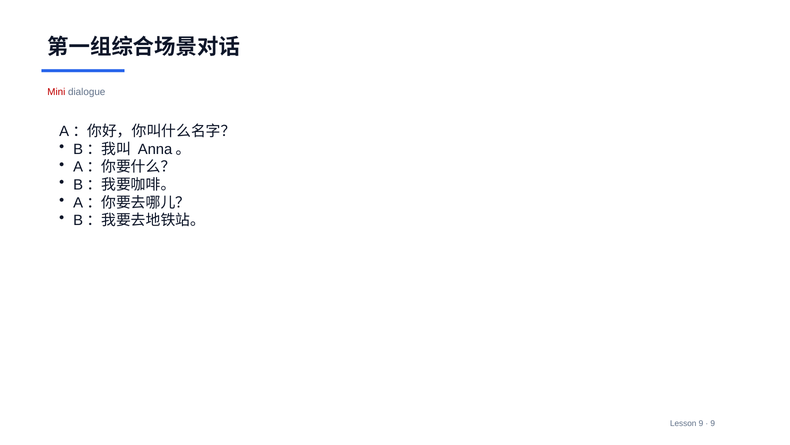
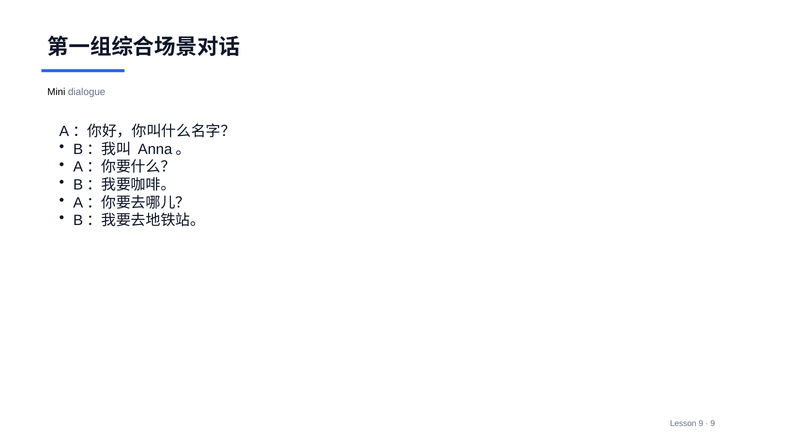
Mini colour: red -> black
